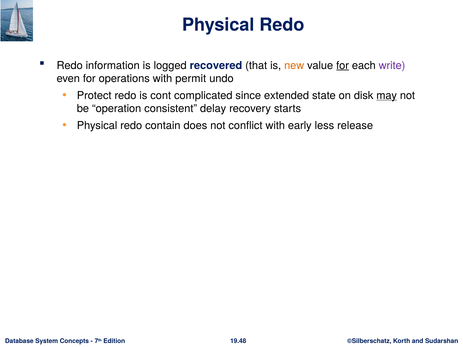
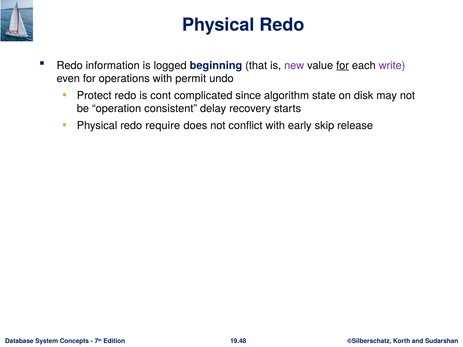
recovered: recovered -> beginning
new colour: orange -> purple
extended: extended -> algorithm
may underline: present -> none
contain: contain -> require
less: less -> skip
